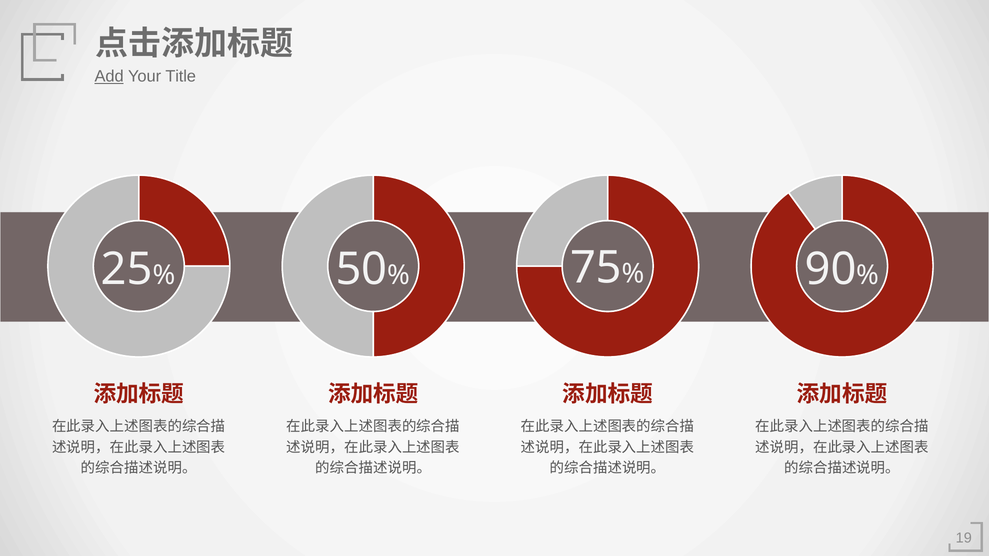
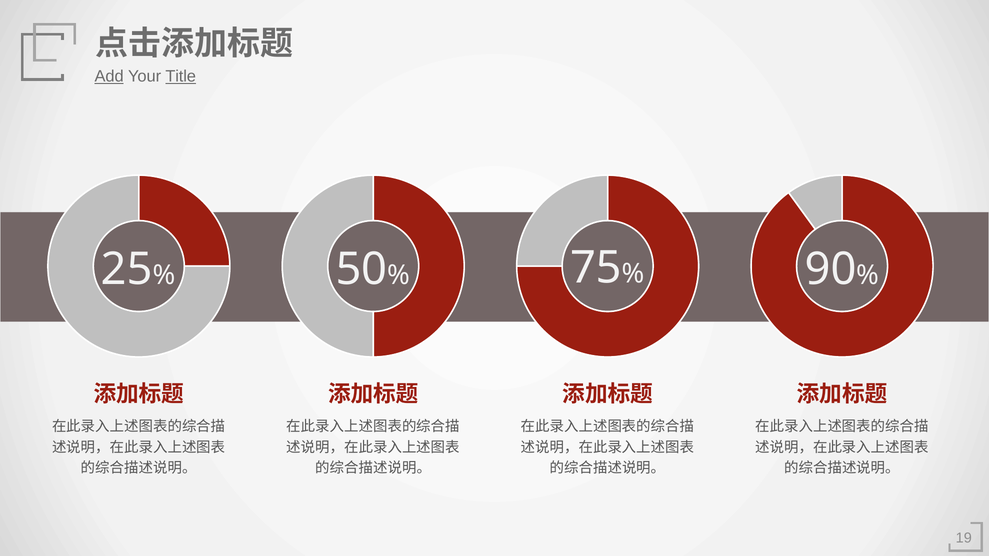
Title underline: none -> present
